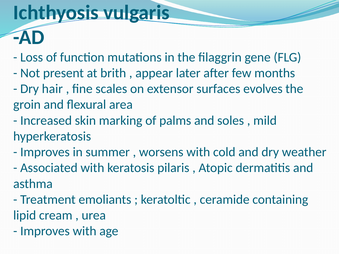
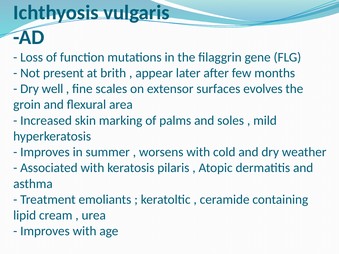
hair: hair -> well
